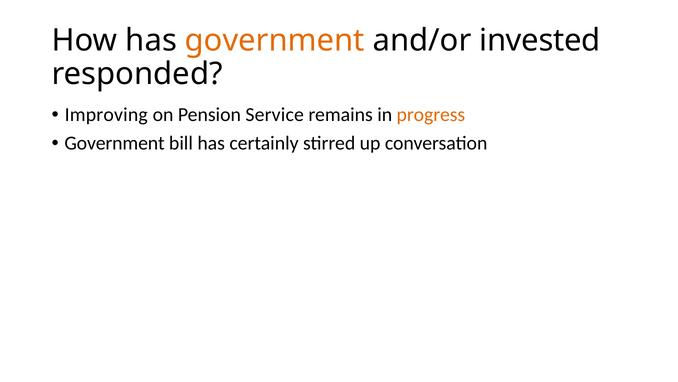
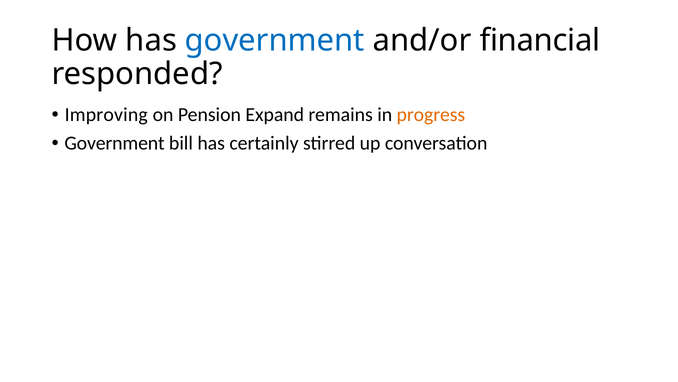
government at (275, 40) colour: orange -> blue
invested: invested -> financial
Service: Service -> Expand
